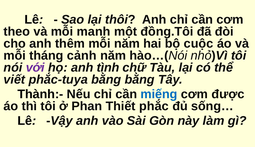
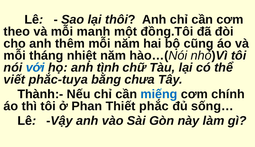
cuộc: cuộc -> cũng
cảnh: cảnh -> nhiệt
với colour: purple -> blue
bằng bằng: bằng -> chưa
được: được -> chính
